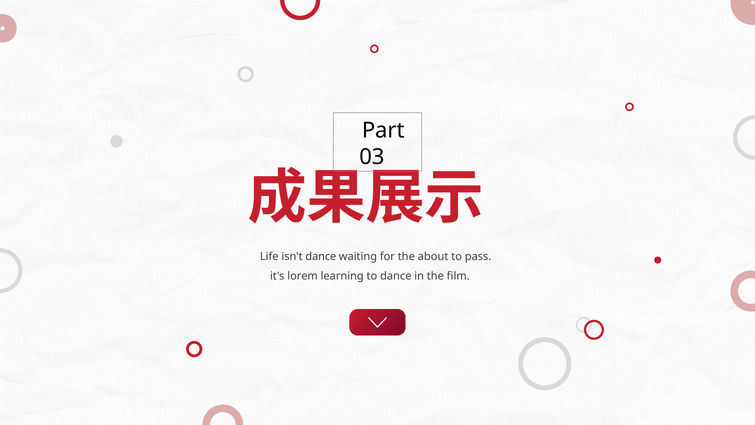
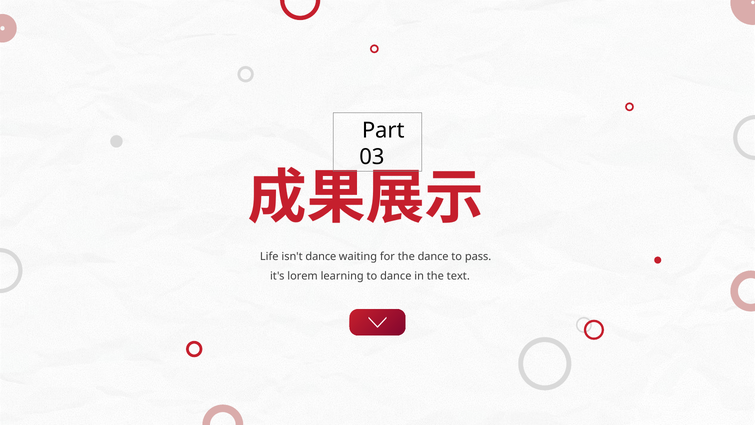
the about: about -> dance
film: film -> text
